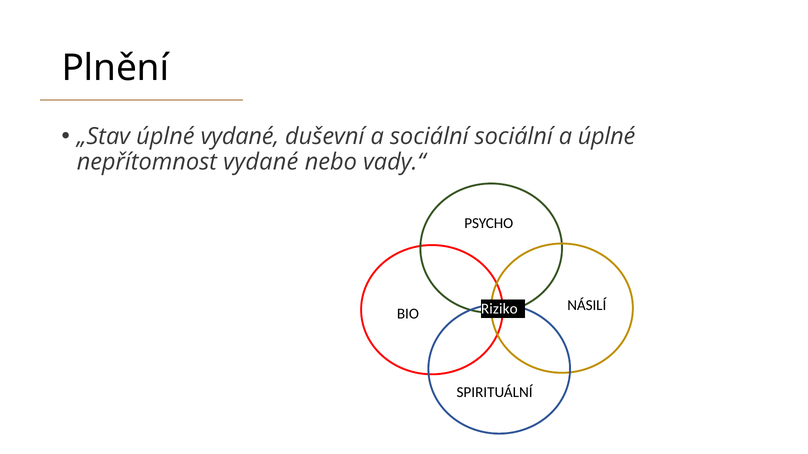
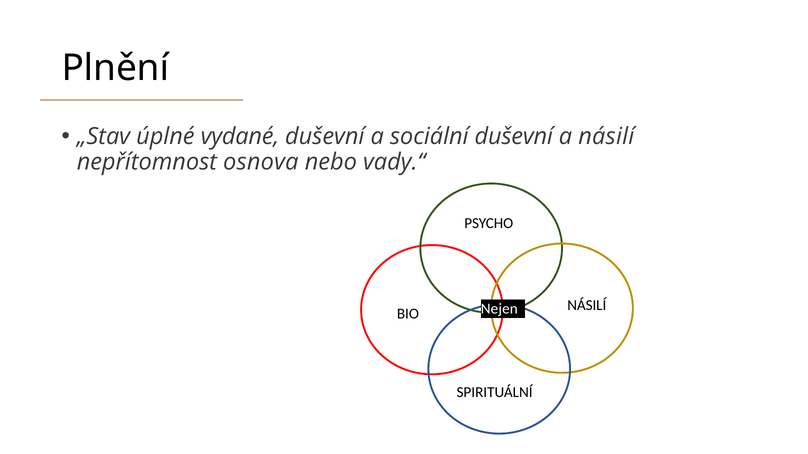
sociální sociální: sociální -> duševní
a úplné: úplné -> násilí
nepřítomnost vydané: vydané -> osnova
Riziko: Riziko -> Nejen
